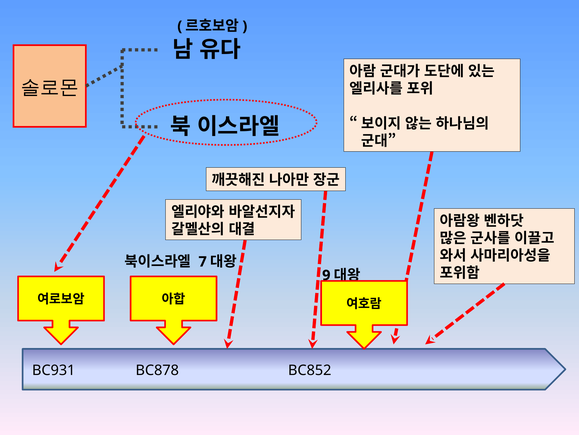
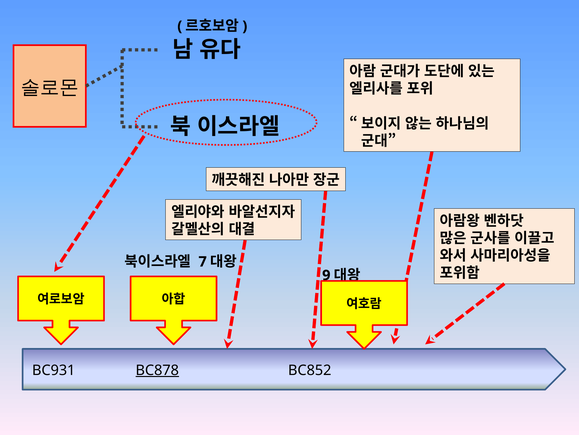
BC878 underline: none -> present
